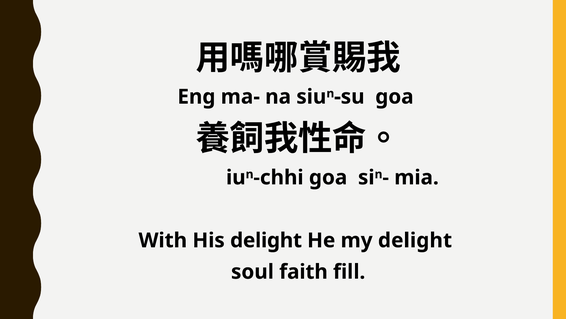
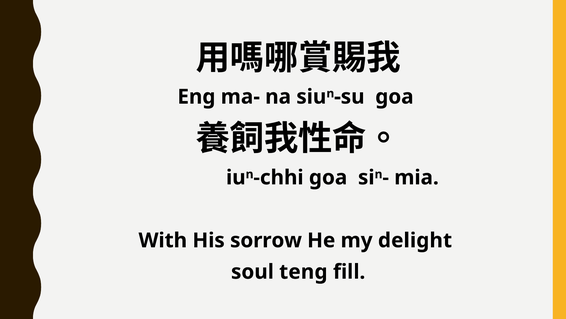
His delight: delight -> sorrow
faith: faith -> teng
